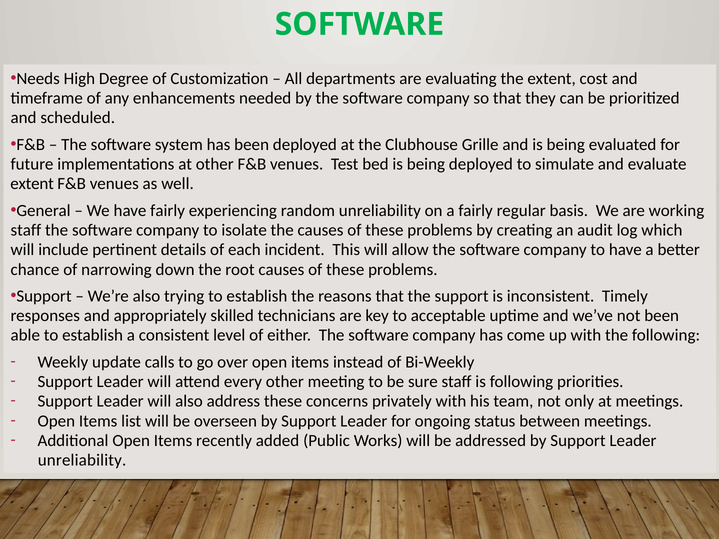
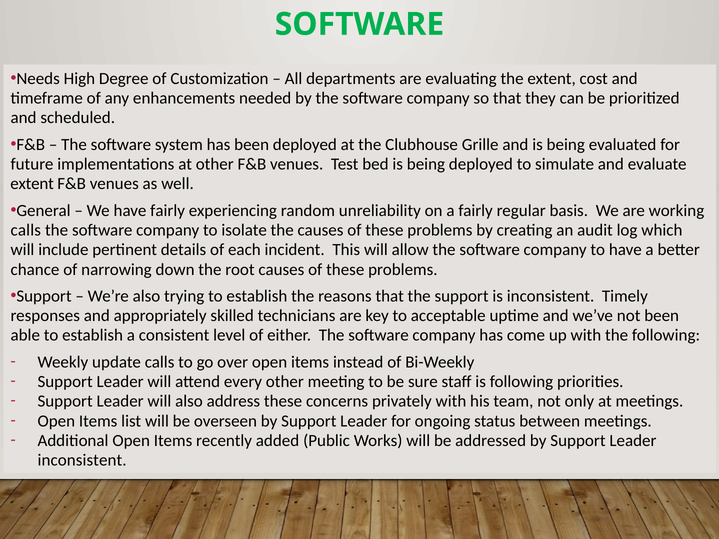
staff at (26, 230): staff -> calls
unreliability at (82, 460): unreliability -> inconsistent
